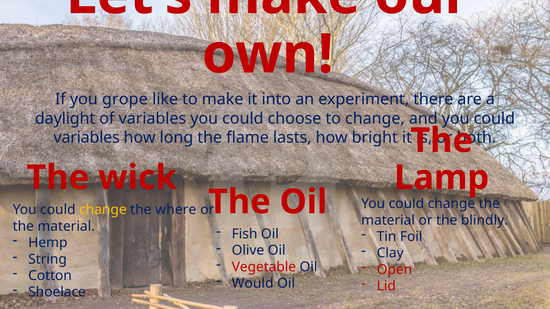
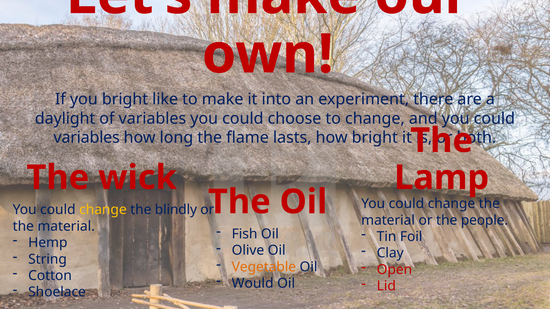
you grope: grope -> bright
where: where -> blindly
blindly: blindly -> people
Vegetable colour: red -> orange
